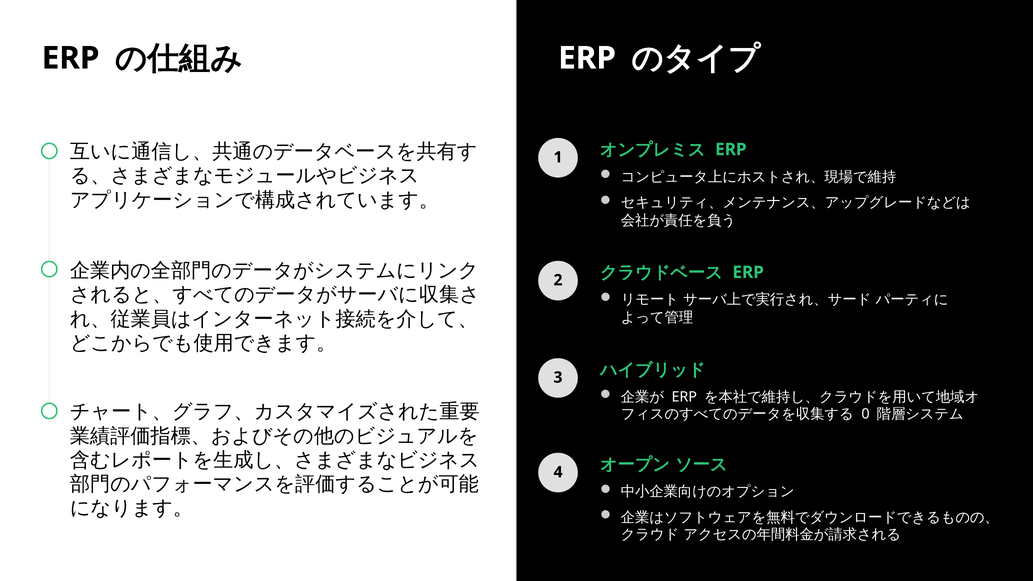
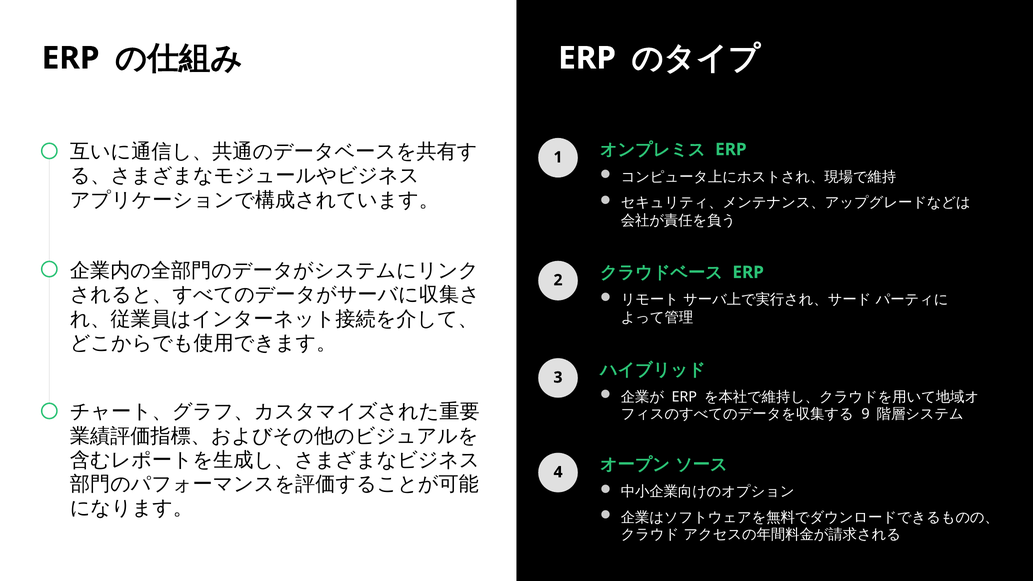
0: 0 -> 9
